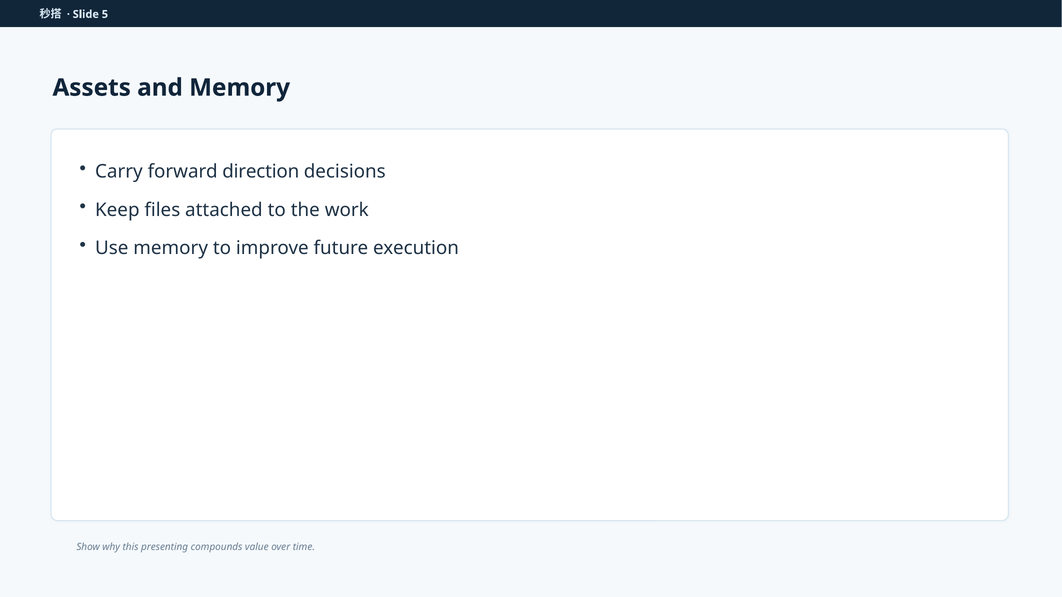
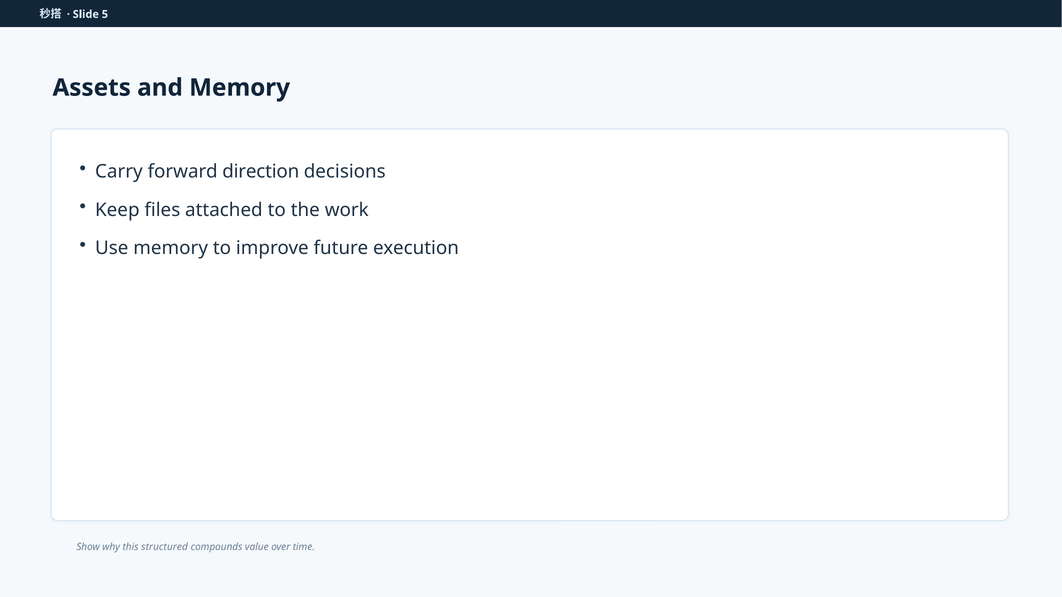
presenting: presenting -> structured
